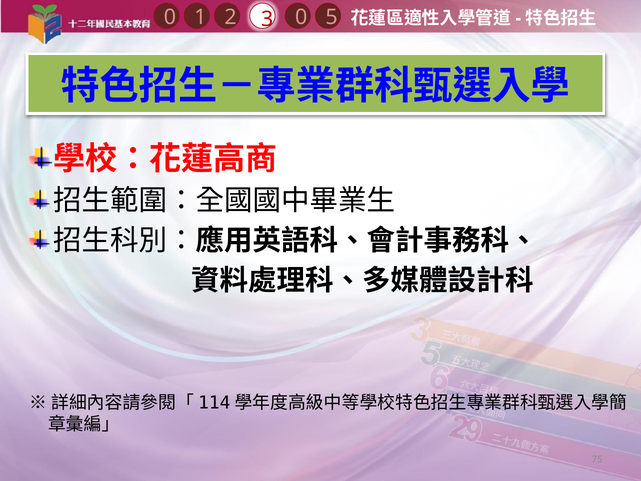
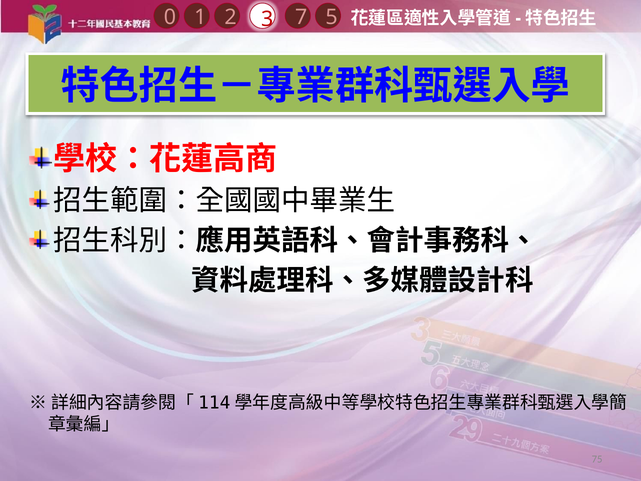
1 0: 0 -> 7
